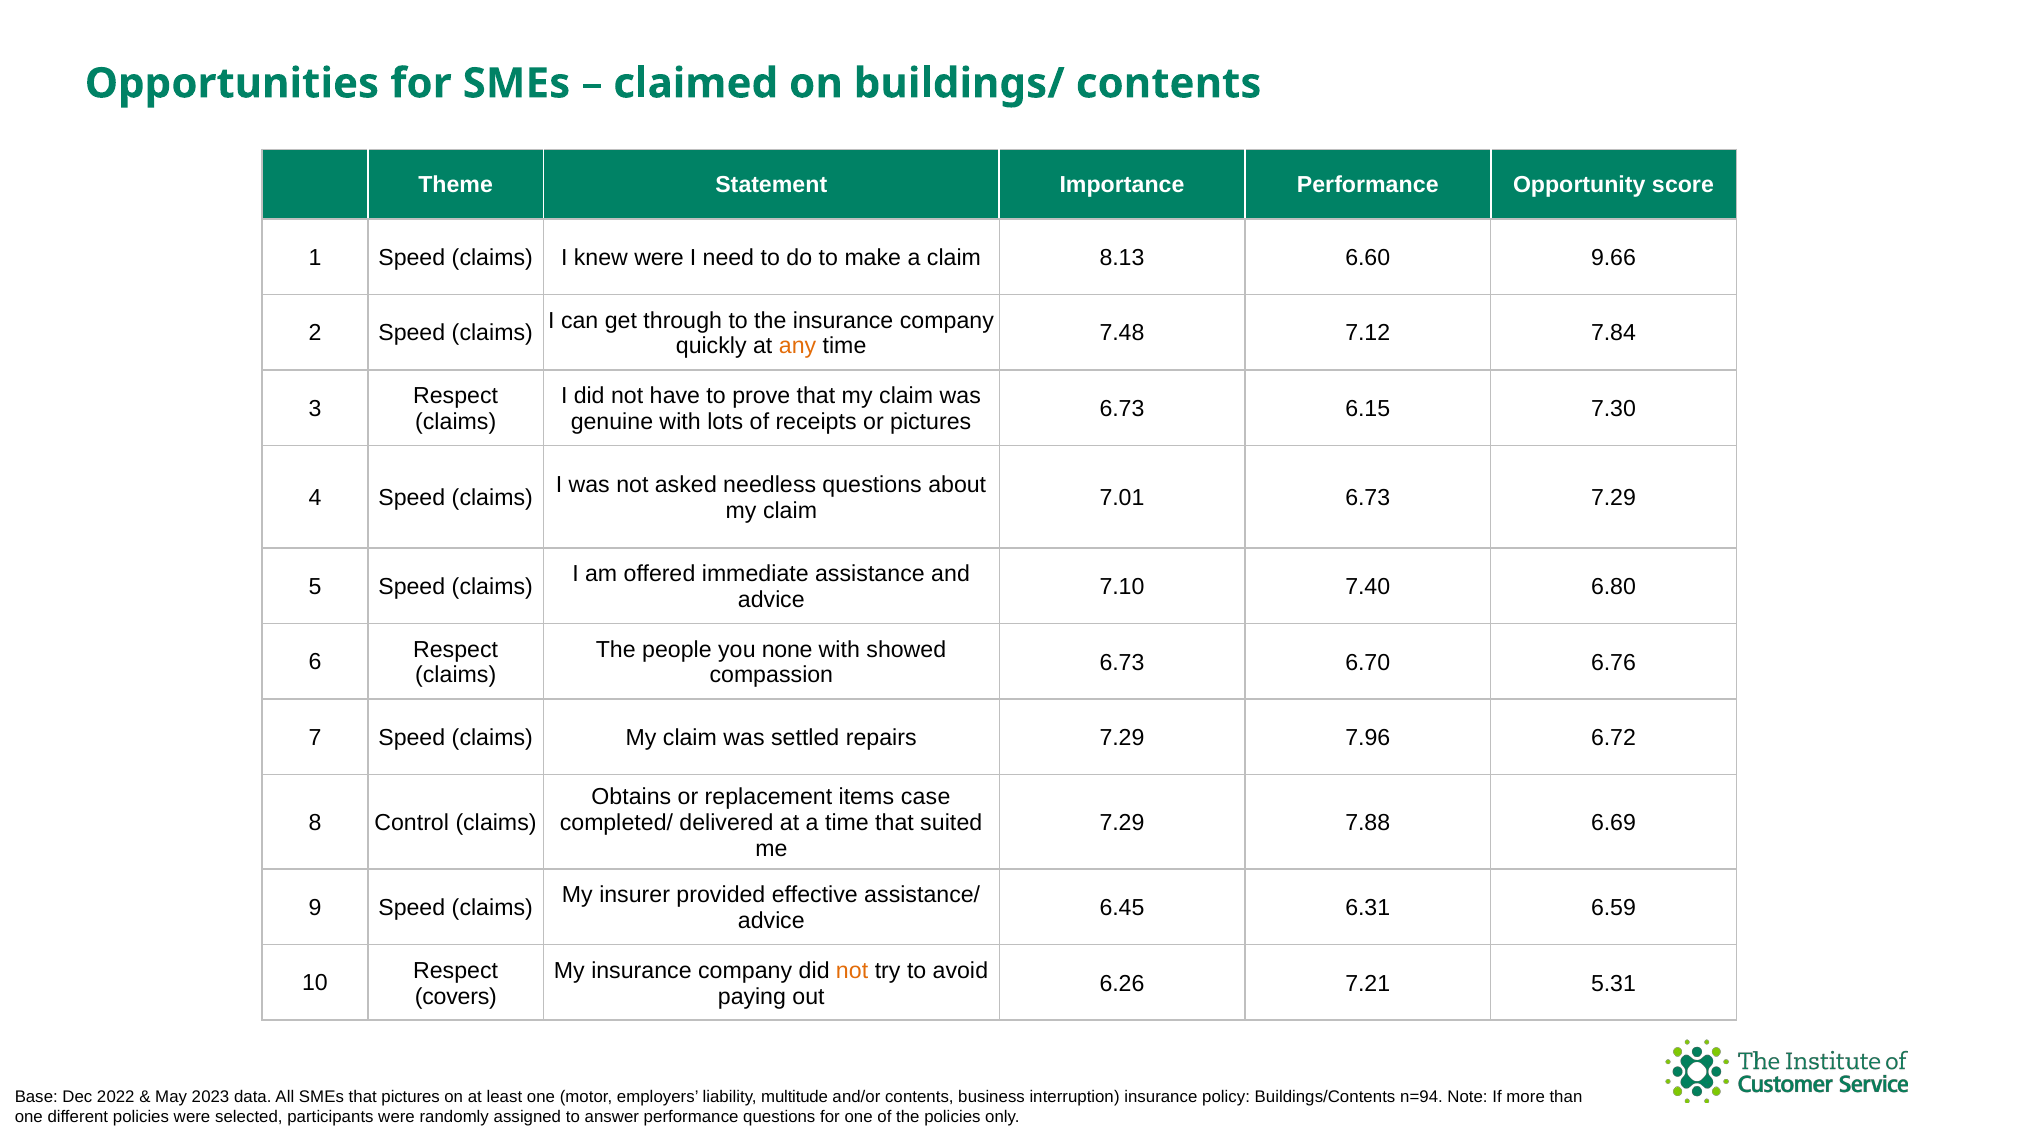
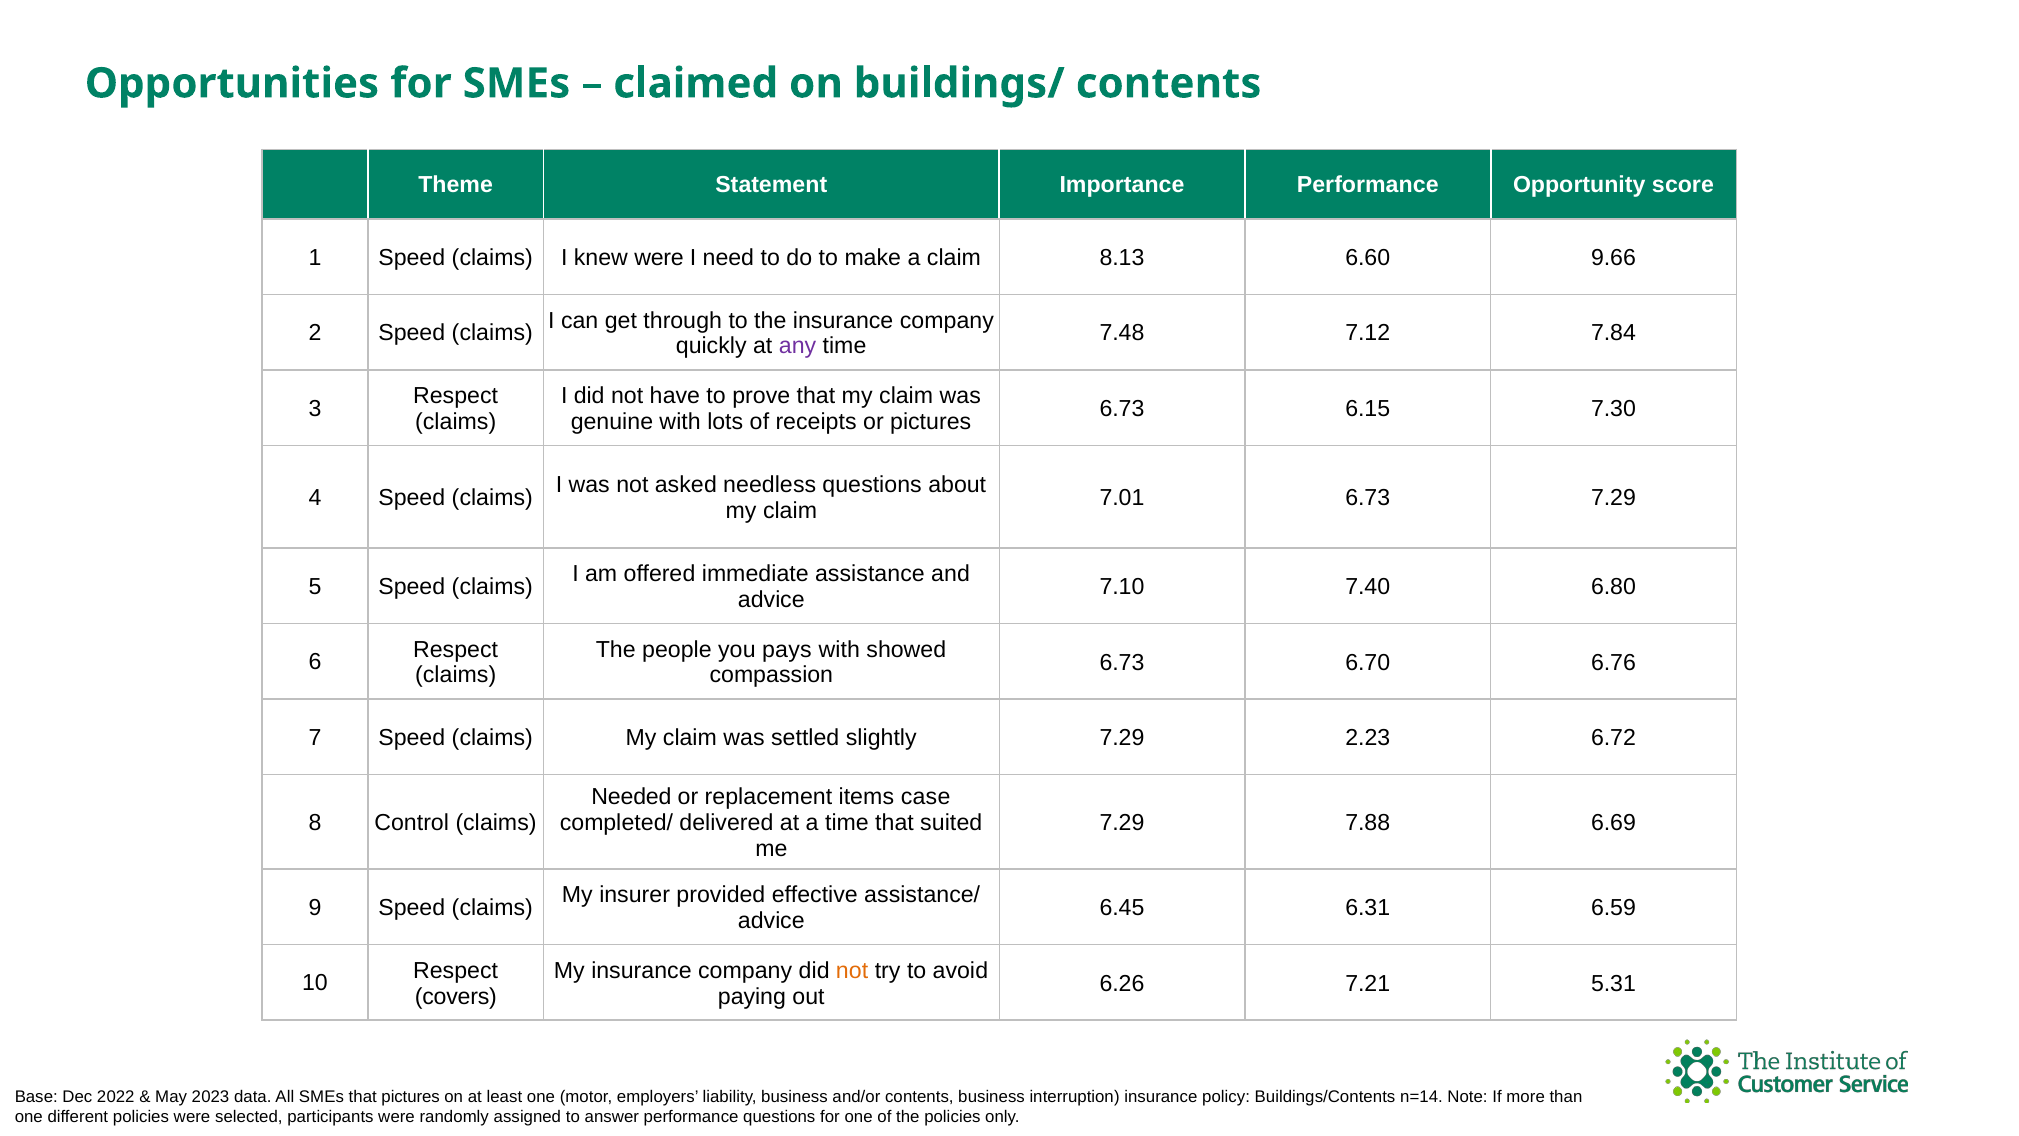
any colour: orange -> purple
none: none -> pays
repairs: repairs -> slightly
7.96: 7.96 -> 2.23
Obtains: Obtains -> Needed
liability multitude: multitude -> business
n=94: n=94 -> n=14
